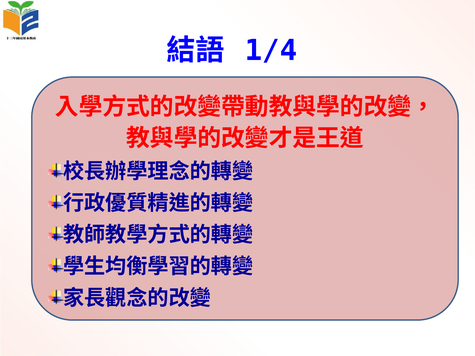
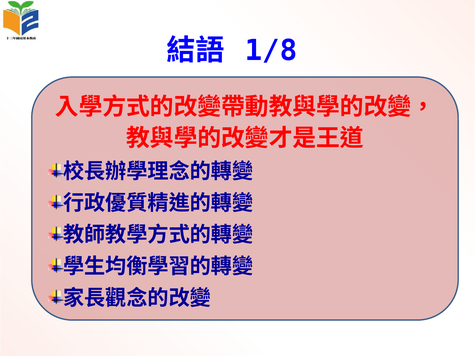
1/4: 1/4 -> 1/8
